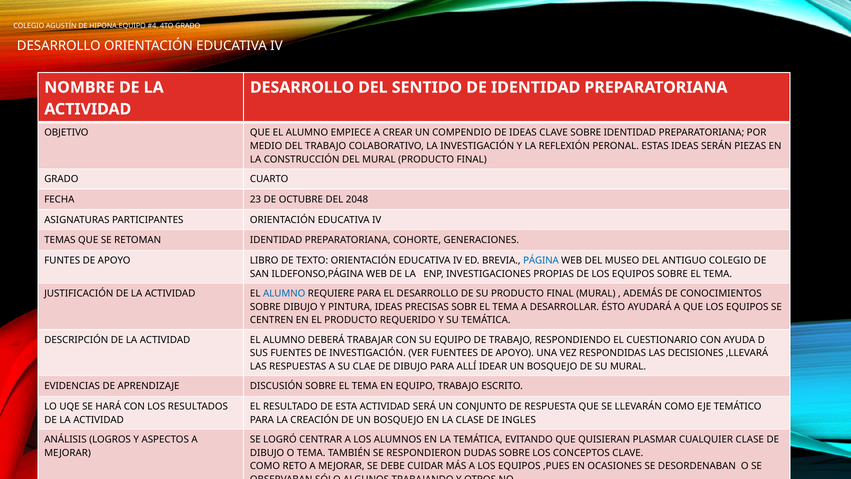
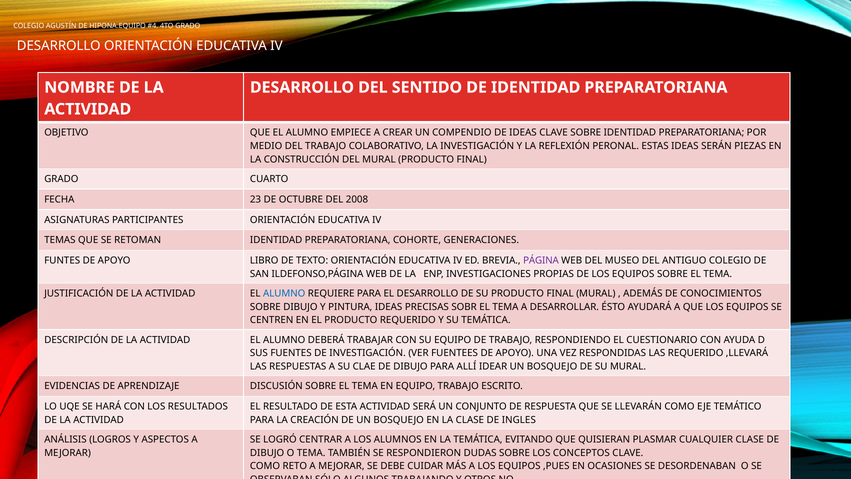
2048: 2048 -> 2008
PÁGINA colour: blue -> purple
LAS DECISIONES: DECISIONES -> REQUERIDO
